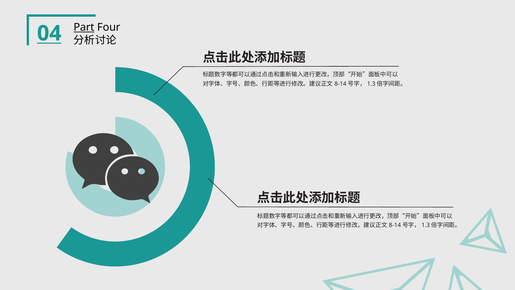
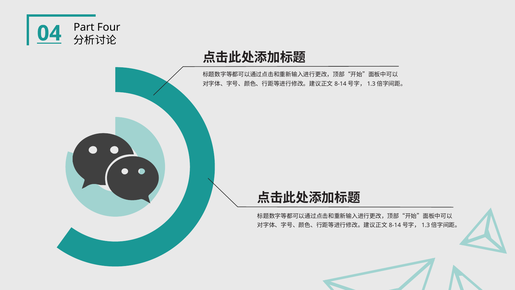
Part underline: present -> none
